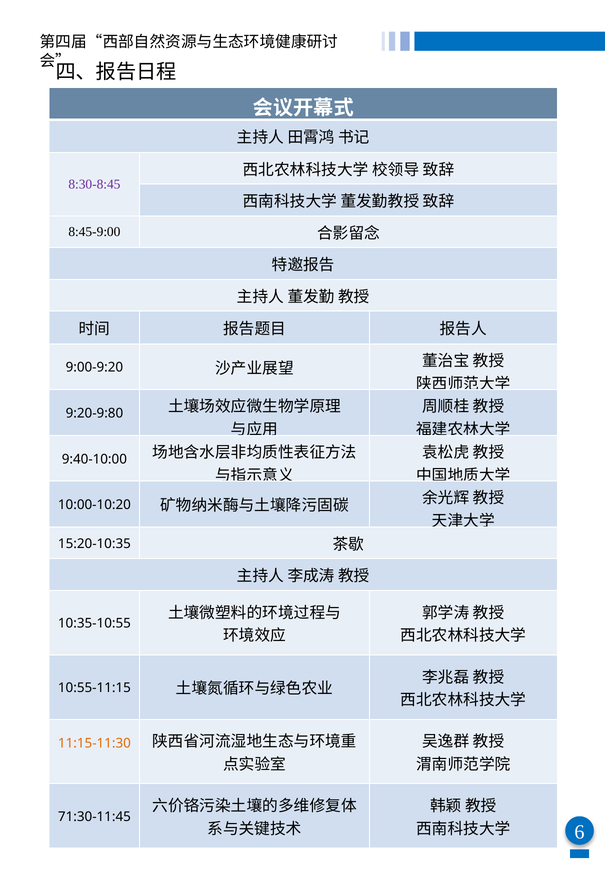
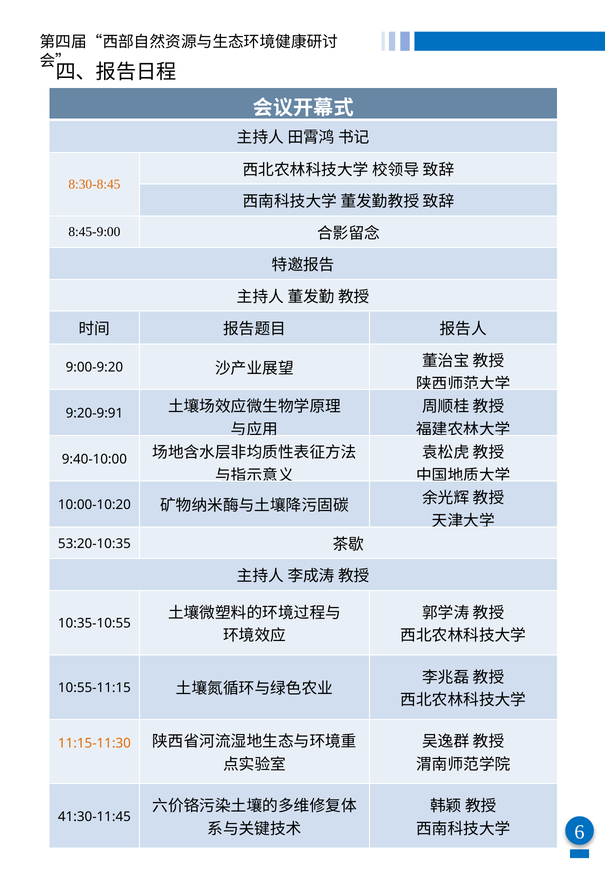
8:30-8:45 colour: purple -> orange
9:20-9:80: 9:20-9:80 -> 9:20-9:91
15:20-10:35: 15:20-10:35 -> 53:20-10:35
71:30-11:45: 71:30-11:45 -> 41:30-11:45
